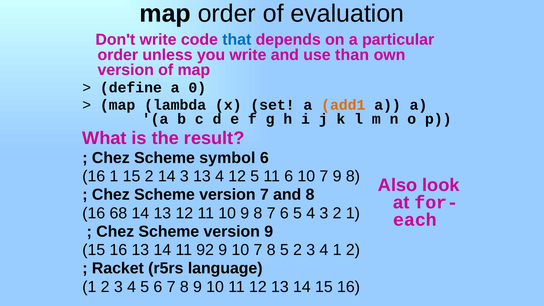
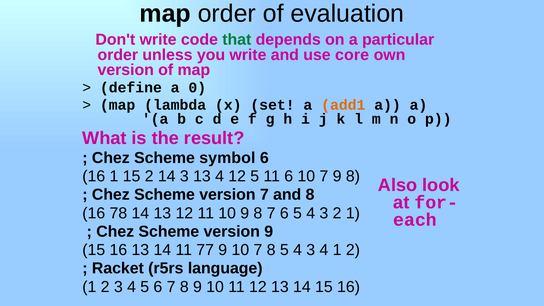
that colour: blue -> green
than: than -> core
68: 68 -> 78
92: 92 -> 77
8 5 2: 2 -> 4
